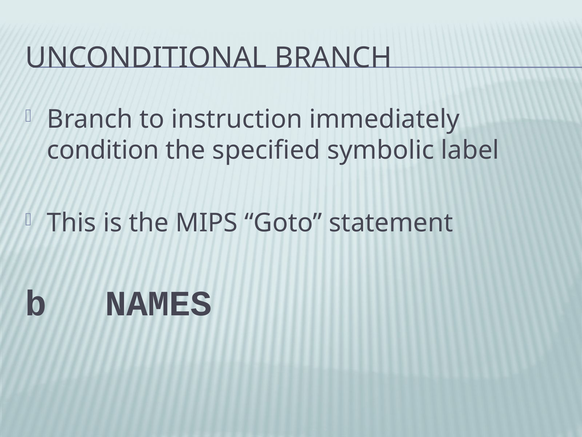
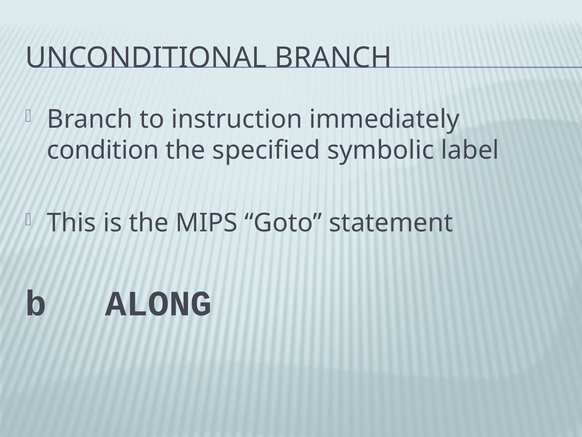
NAMES: NAMES -> ALONG
